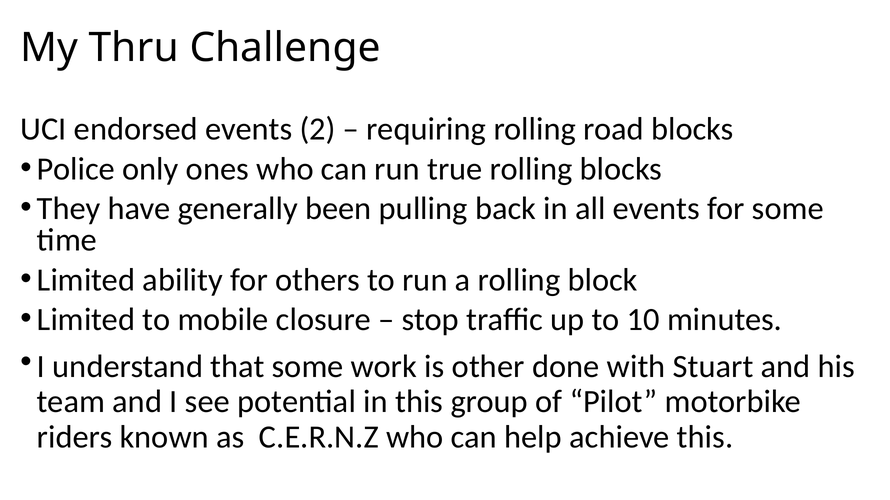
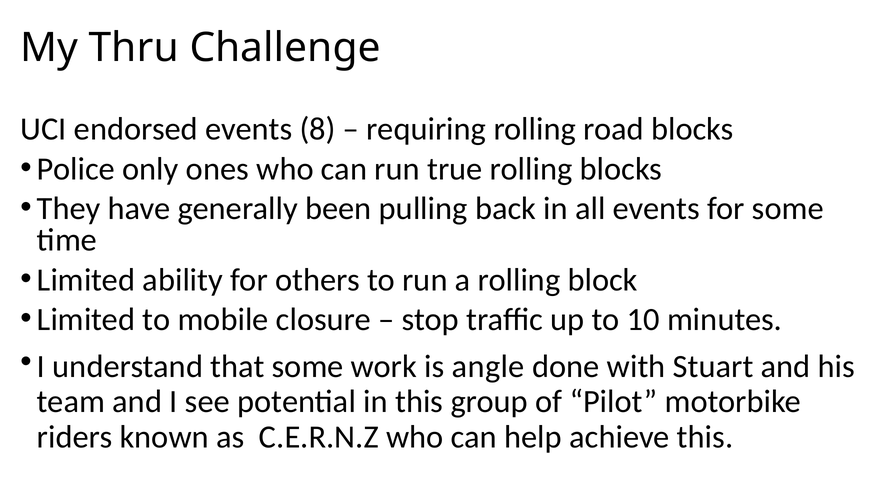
2: 2 -> 8
other: other -> angle
